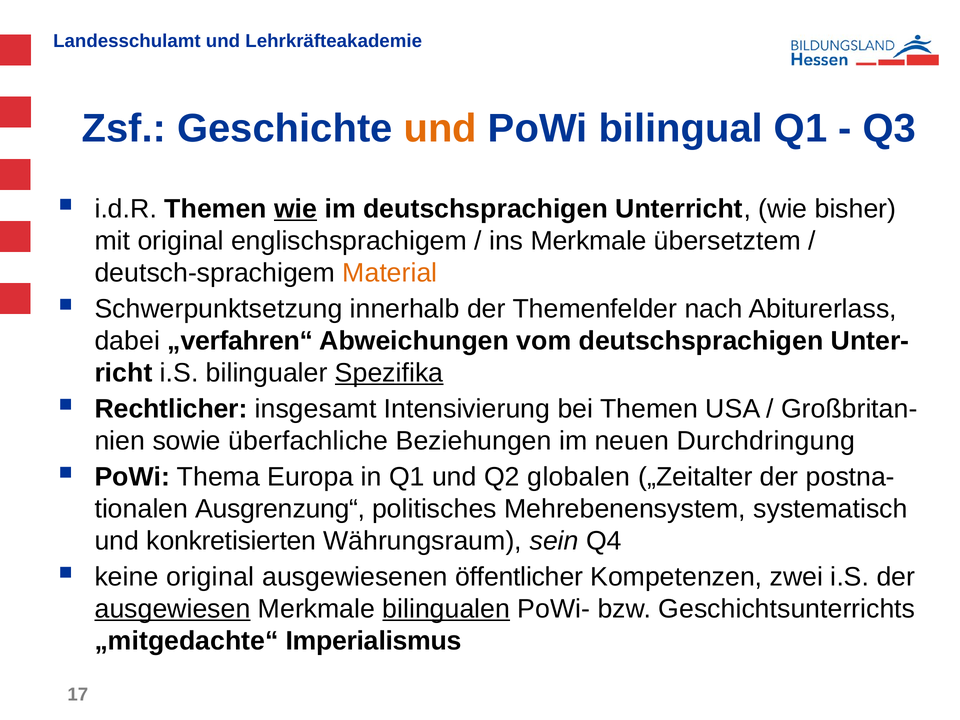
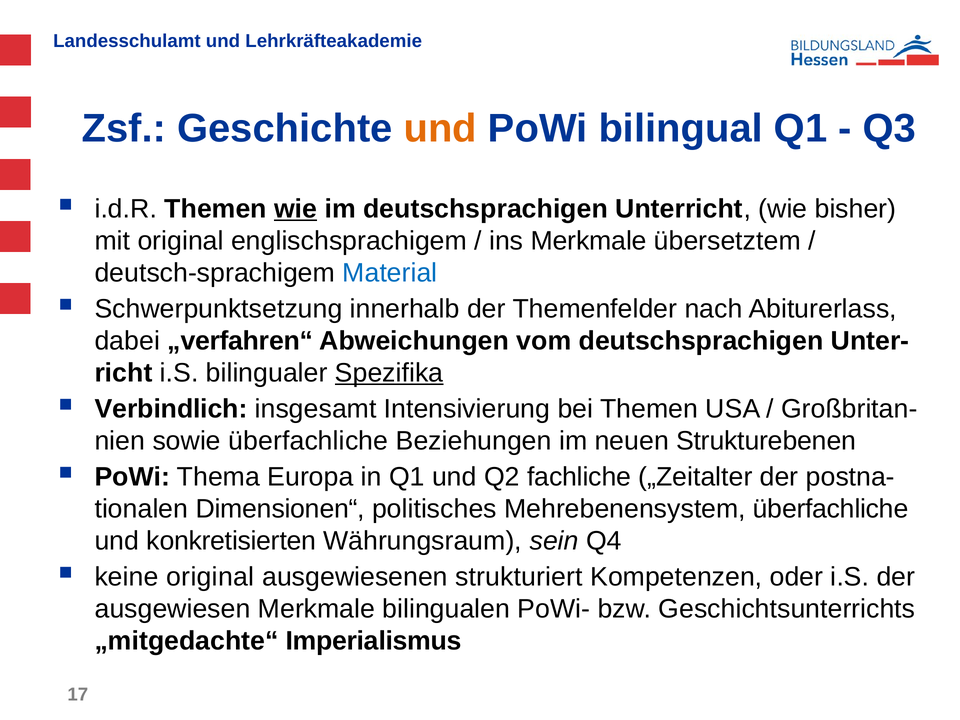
Material colour: orange -> blue
Rechtlicher: Rechtlicher -> Verbindlich
Durchdringung: Durchdringung -> Strukturebenen
globalen: globalen -> fachliche
Ausgrenzung“: Ausgrenzung“ -> Dimensionen“
Mehrebenensystem systematisch: systematisch -> überfachliche
öffentlicher: öffentlicher -> strukturiert
zwei: zwei -> oder
ausgewiesen underline: present -> none
bilingualen underline: present -> none
